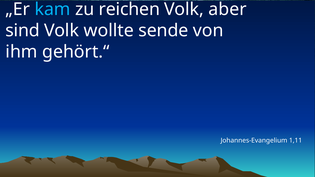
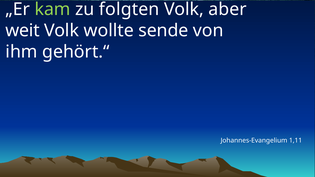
kam colour: light blue -> light green
reichen: reichen -> folgten
sind: sind -> weit
